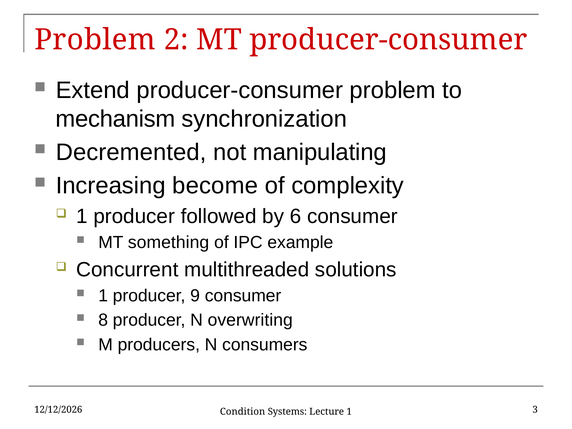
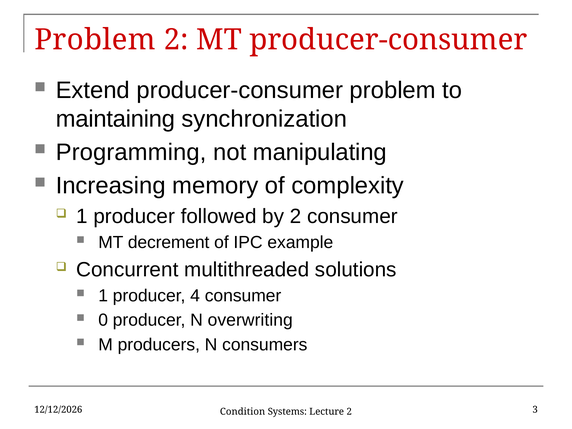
mechanism: mechanism -> maintaining
Decremented: Decremented -> Programming
become: become -> memory
by 6: 6 -> 2
something: something -> decrement
9: 9 -> 4
8: 8 -> 0
Lecture 1: 1 -> 2
